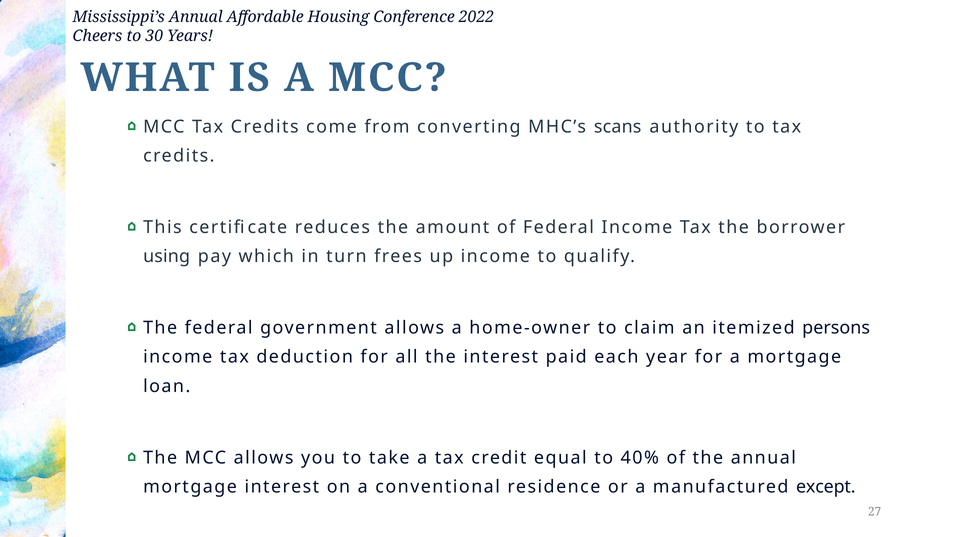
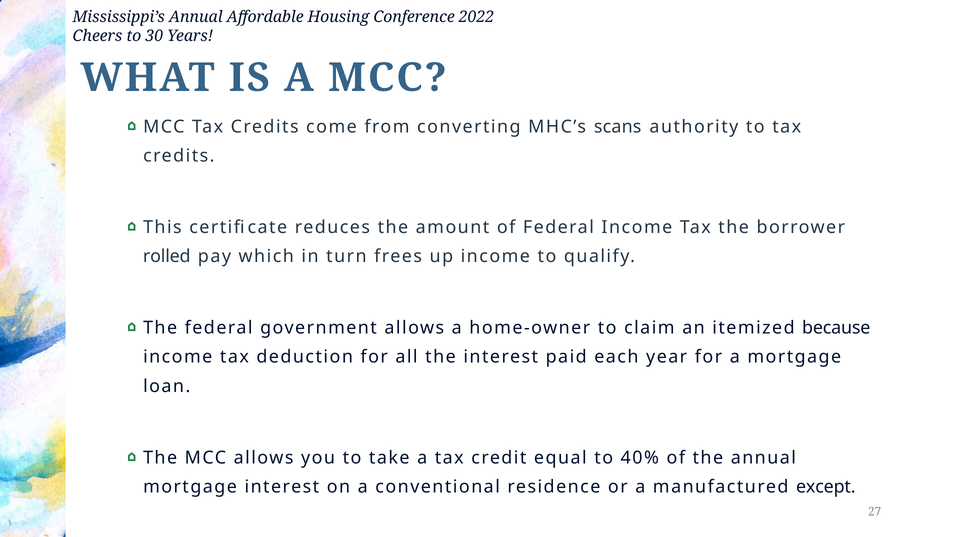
using: using -> rolled
persons: persons -> because
